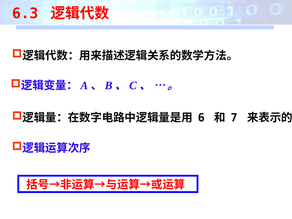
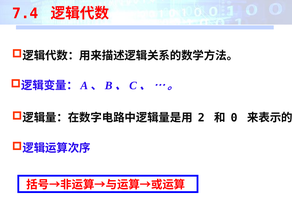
6.3: 6.3 -> 7.4
6: 6 -> 2
7: 7 -> 0
